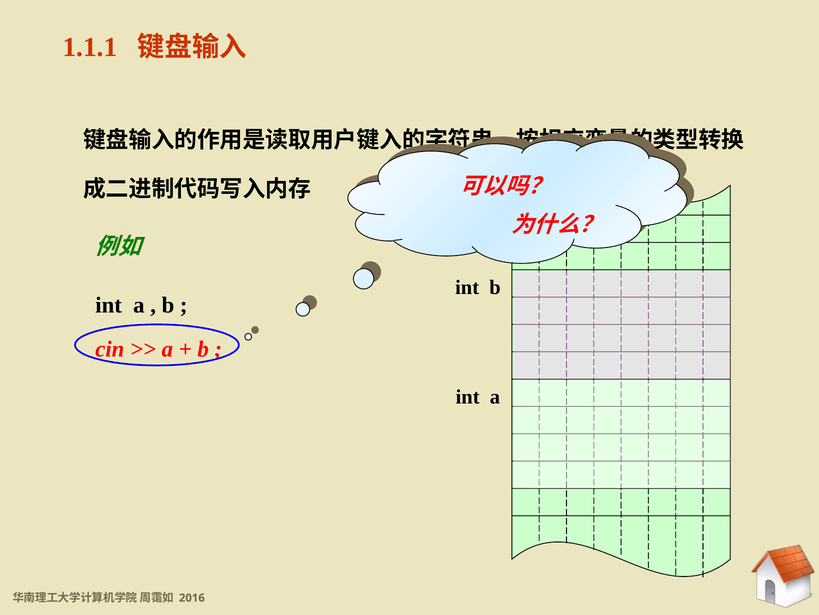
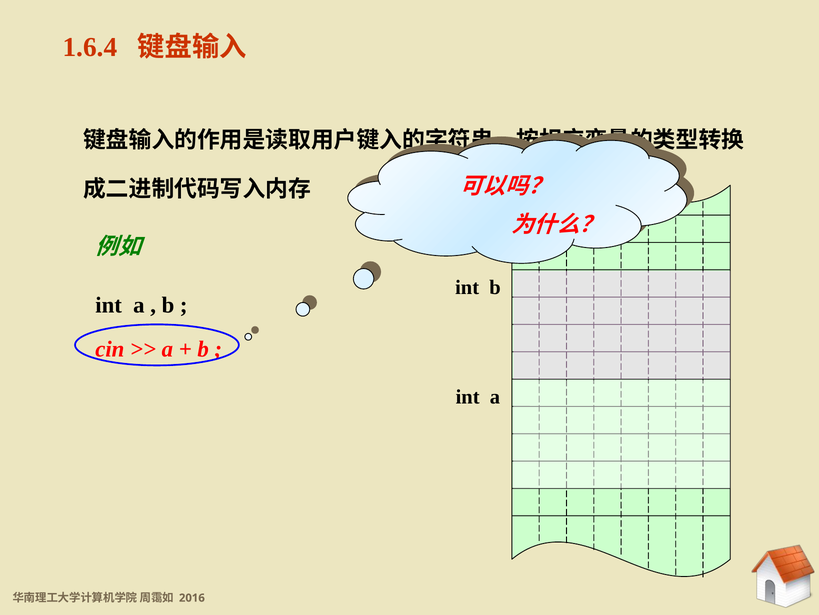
1.1.1: 1.1.1 -> 1.6.4
